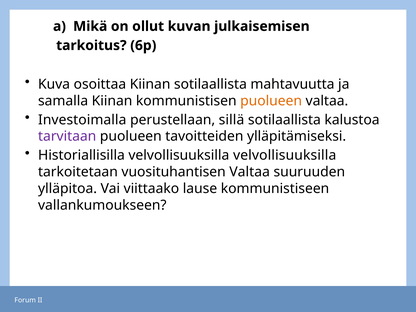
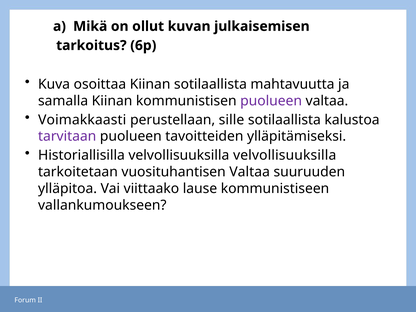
puolueen at (271, 101) colour: orange -> purple
Investoimalla: Investoimalla -> Voimakkaasti
sillä: sillä -> sille
